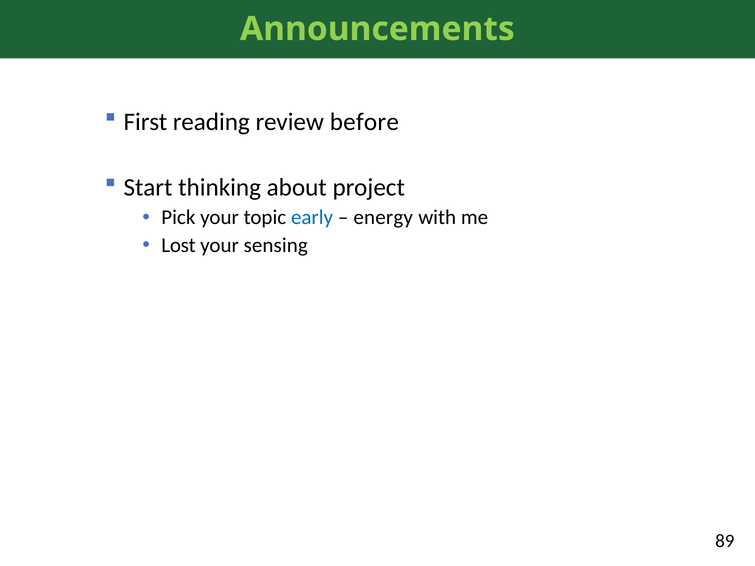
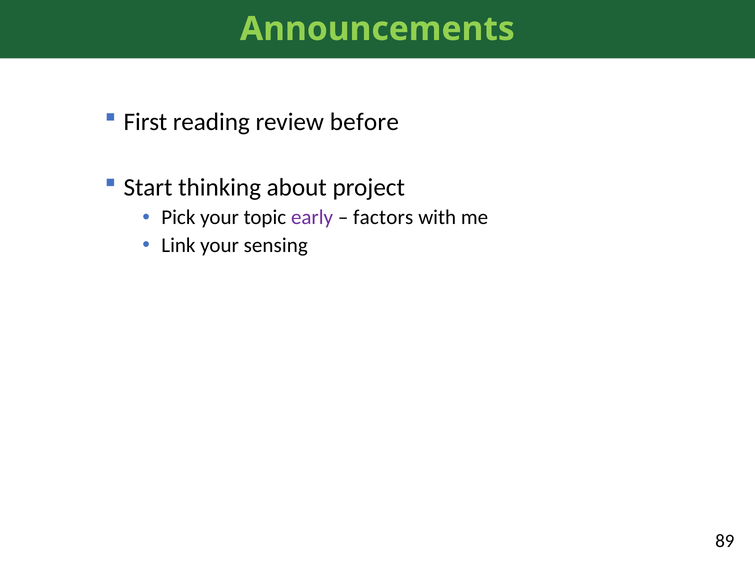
early colour: blue -> purple
energy: energy -> factors
Lost: Lost -> Link
